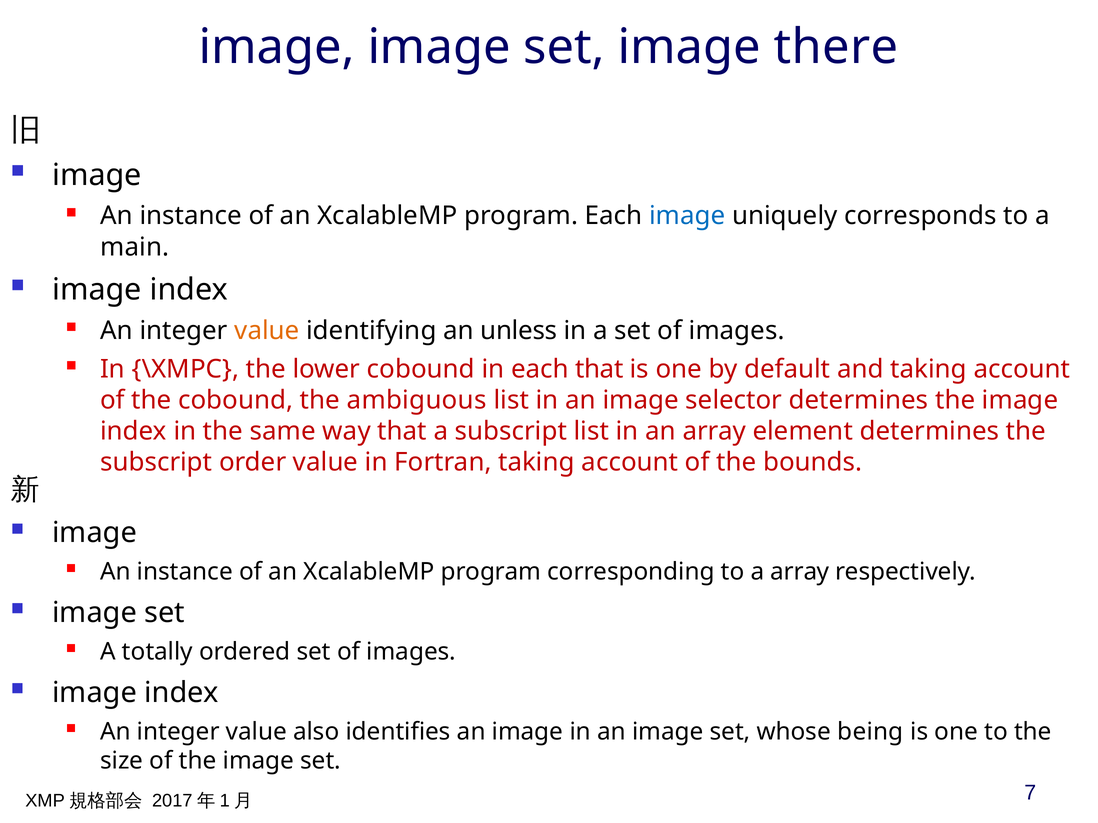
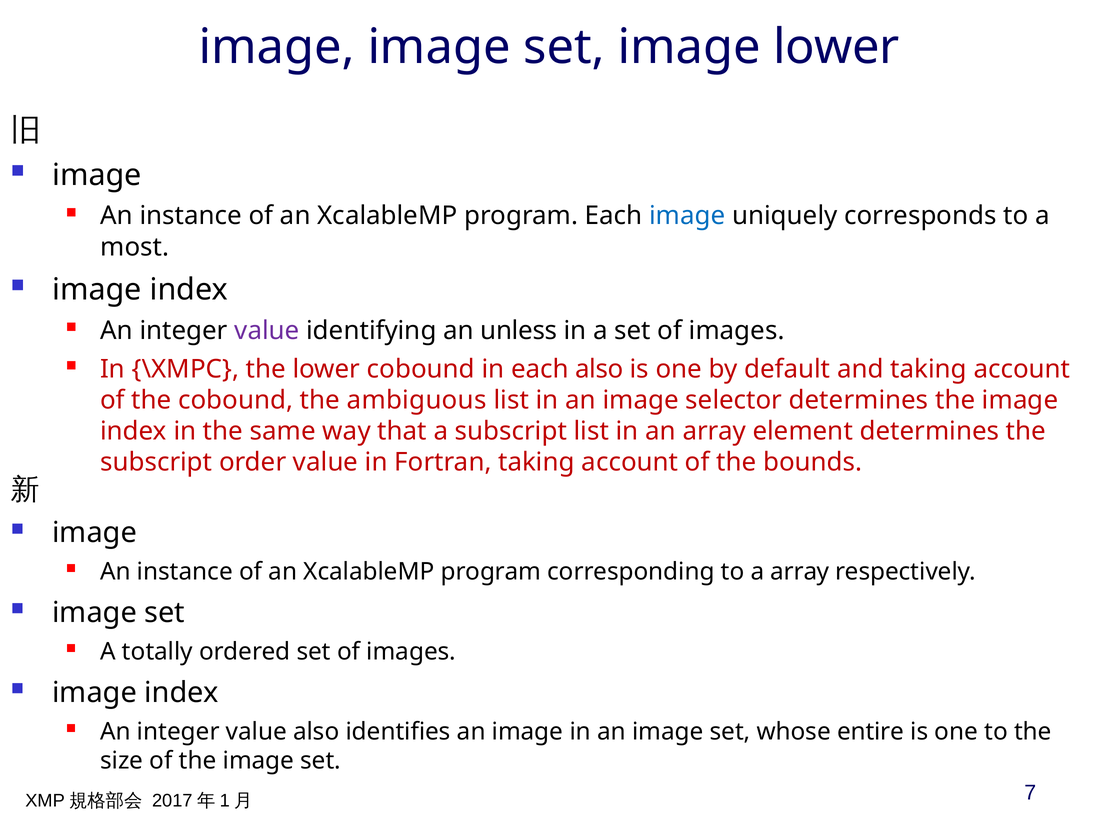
image there: there -> lower
main: main -> most
value at (267, 331) colour: orange -> purple
each that: that -> also
being: being -> entire
